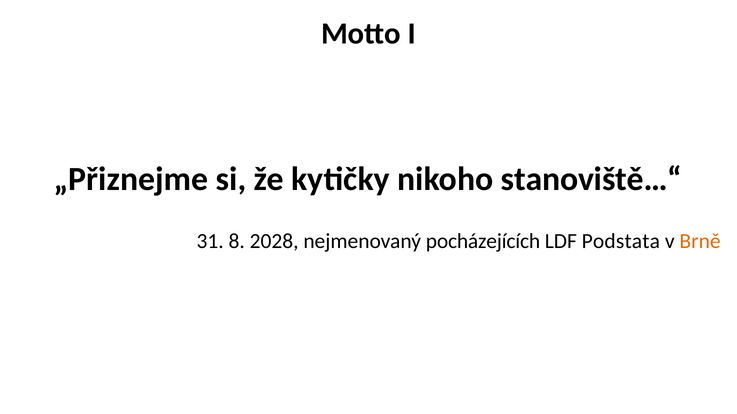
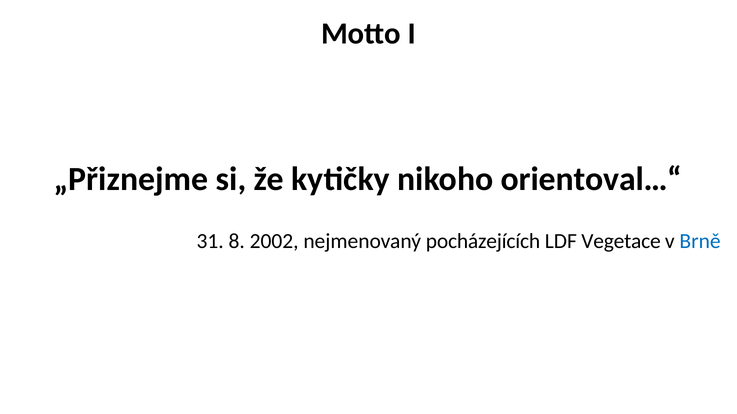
stanoviště…“: stanoviště…“ -> orientoval…“
2028: 2028 -> 2002
Podstata: Podstata -> Vegetace
Brně colour: orange -> blue
